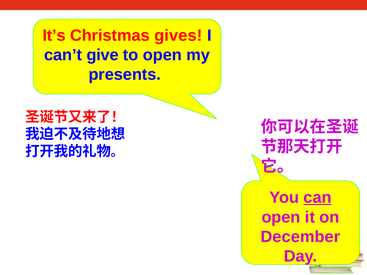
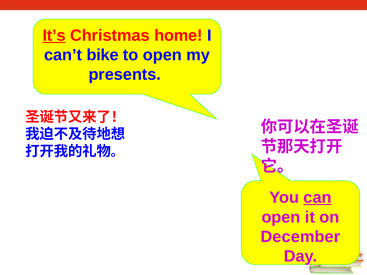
It’s underline: none -> present
gives: gives -> home
give: give -> bike
